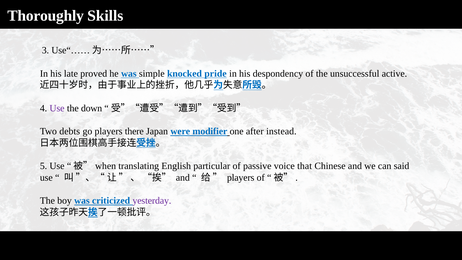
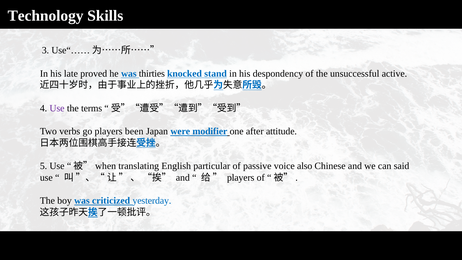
Thoroughly: Thoroughly -> Technology
simple: simple -> thirties
pride: pride -> stand
down: down -> terms
debts: debts -> verbs
there: there -> been
instead: instead -> attitude
that: that -> also
yesterday colour: purple -> blue
